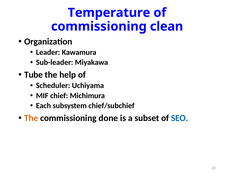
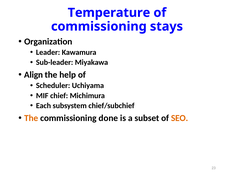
clean: clean -> stays
Tube: Tube -> Align
SEO colour: blue -> orange
